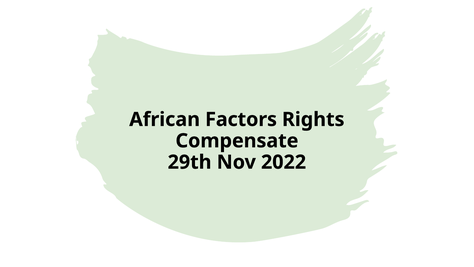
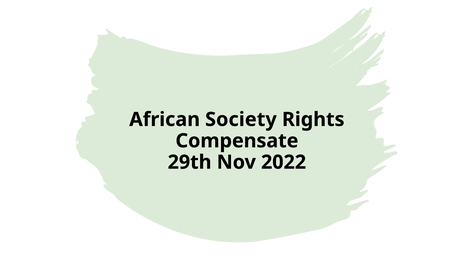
Factors: Factors -> Society
